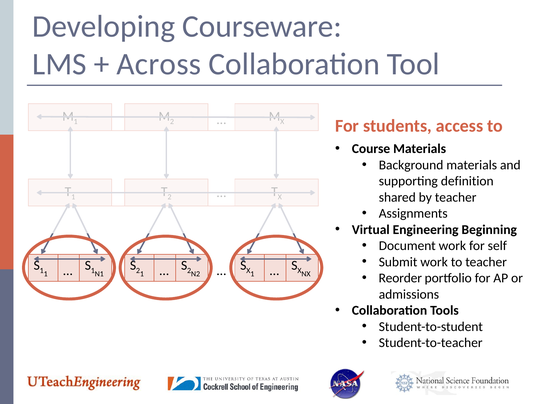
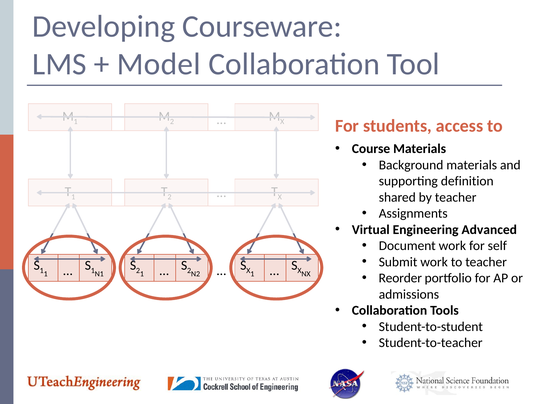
Across: Across -> Model
Beginning: Beginning -> Advanced
